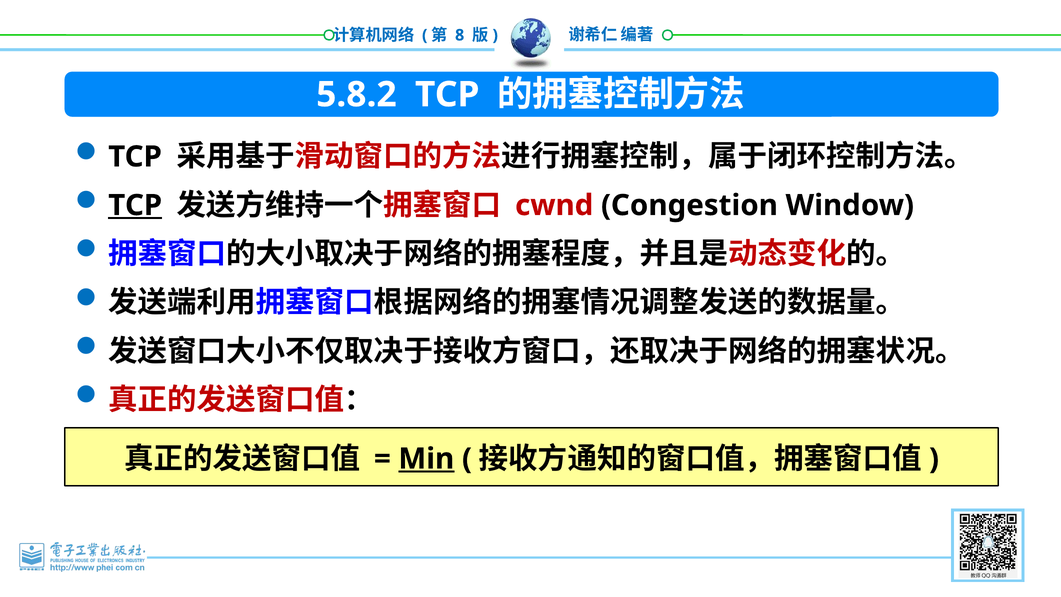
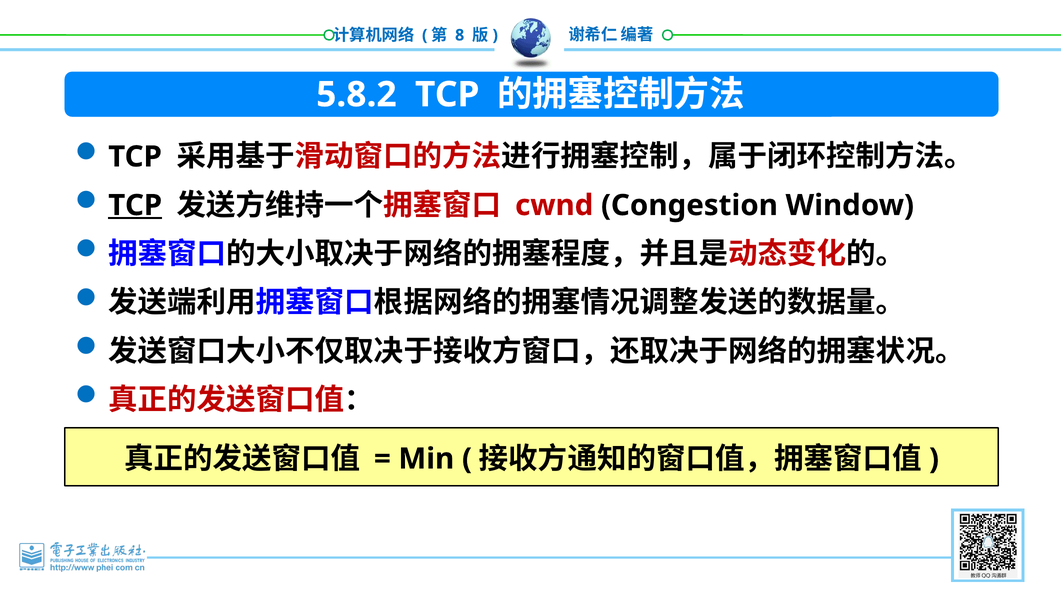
Min underline: present -> none
